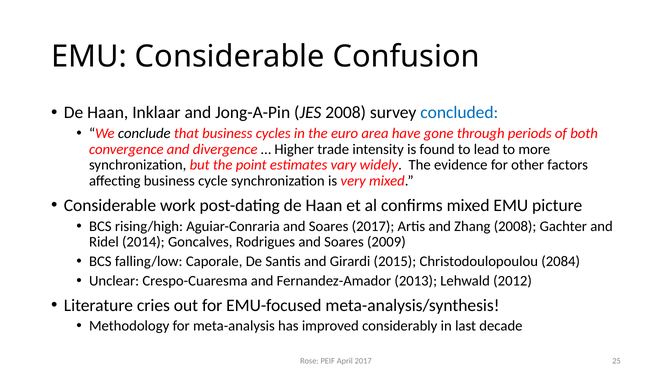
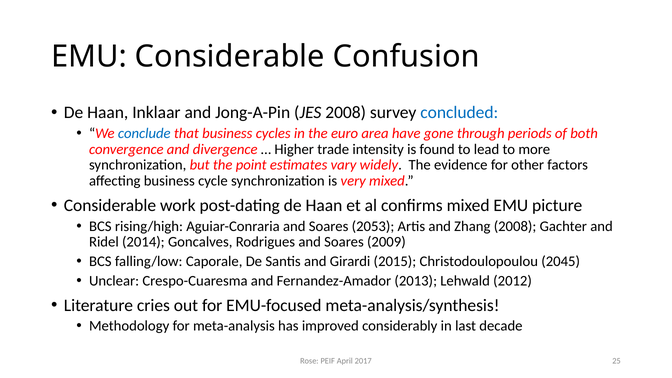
conclude colour: black -> blue
Soares 2017: 2017 -> 2053
2084: 2084 -> 2045
